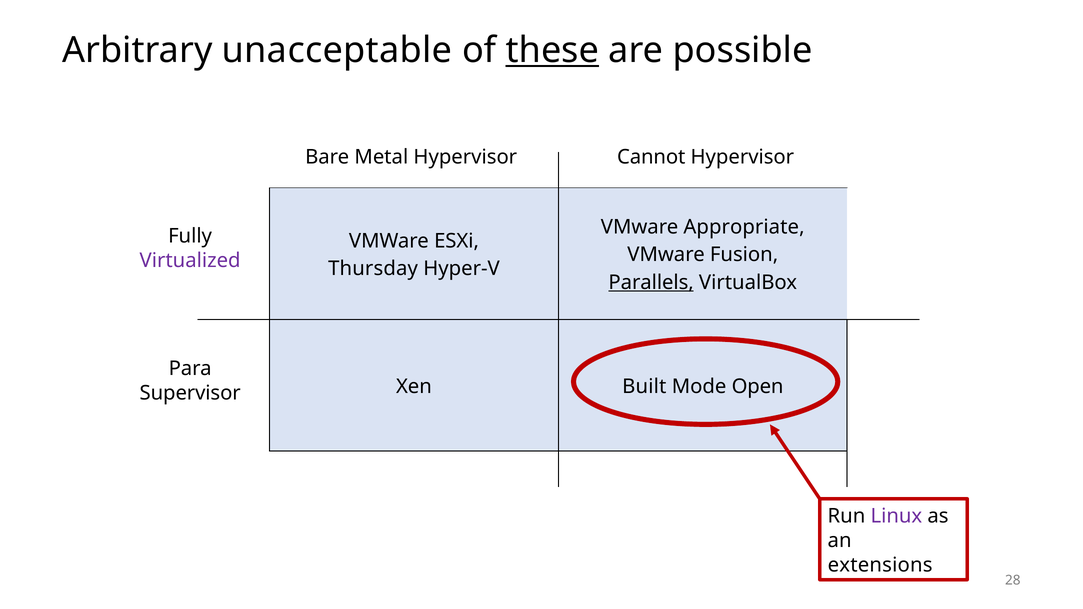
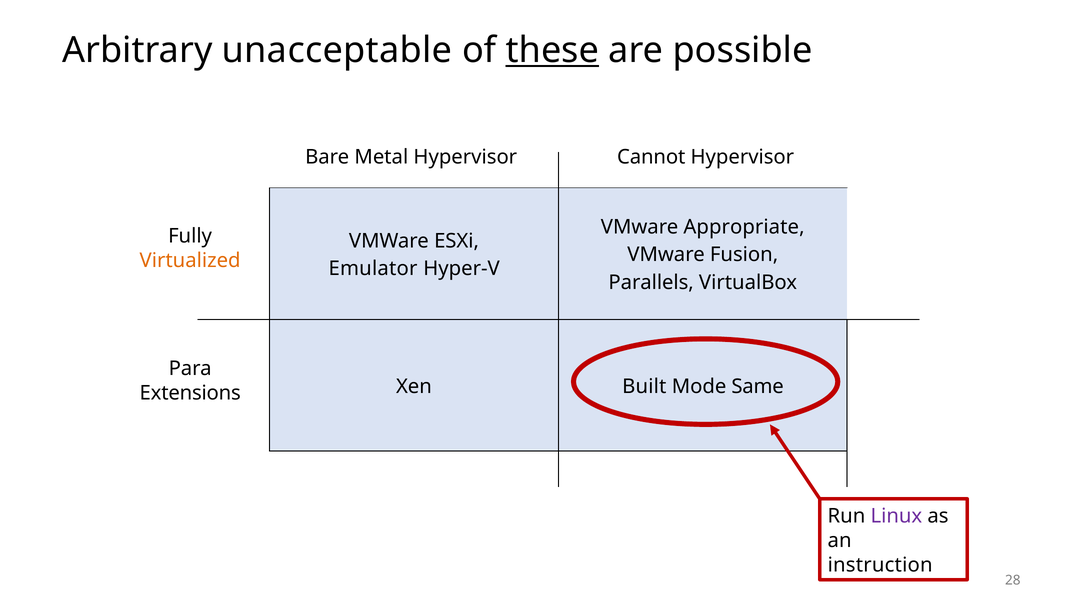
Virtualized colour: purple -> orange
Thursday: Thursday -> Emulator
Parallels underline: present -> none
Open: Open -> Same
Supervisor: Supervisor -> Extensions
extensions: extensions -> instruction
